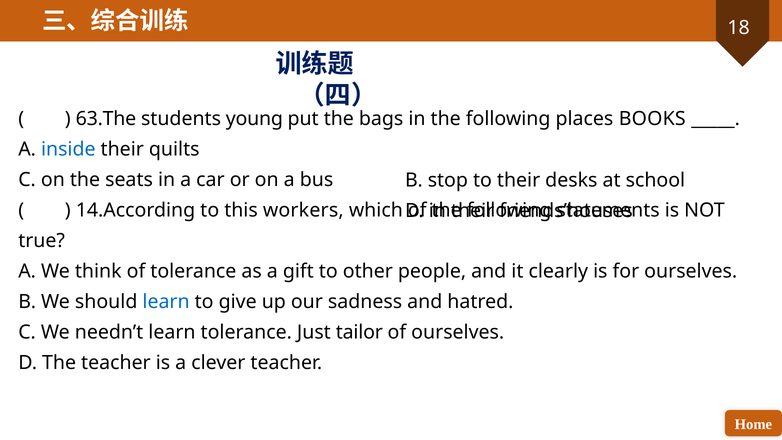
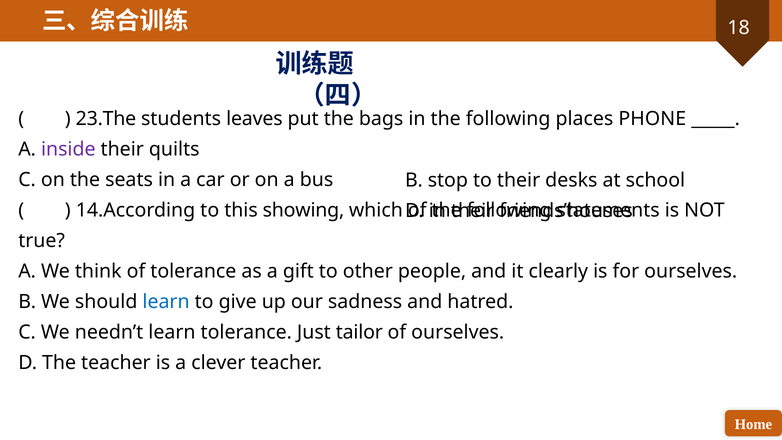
63.The: 63.The -> 23.The
young: young -> leaves
BOOKS: BOOKS -> PHONE
inside colour: blue -> purple
workers: workers -> showing
